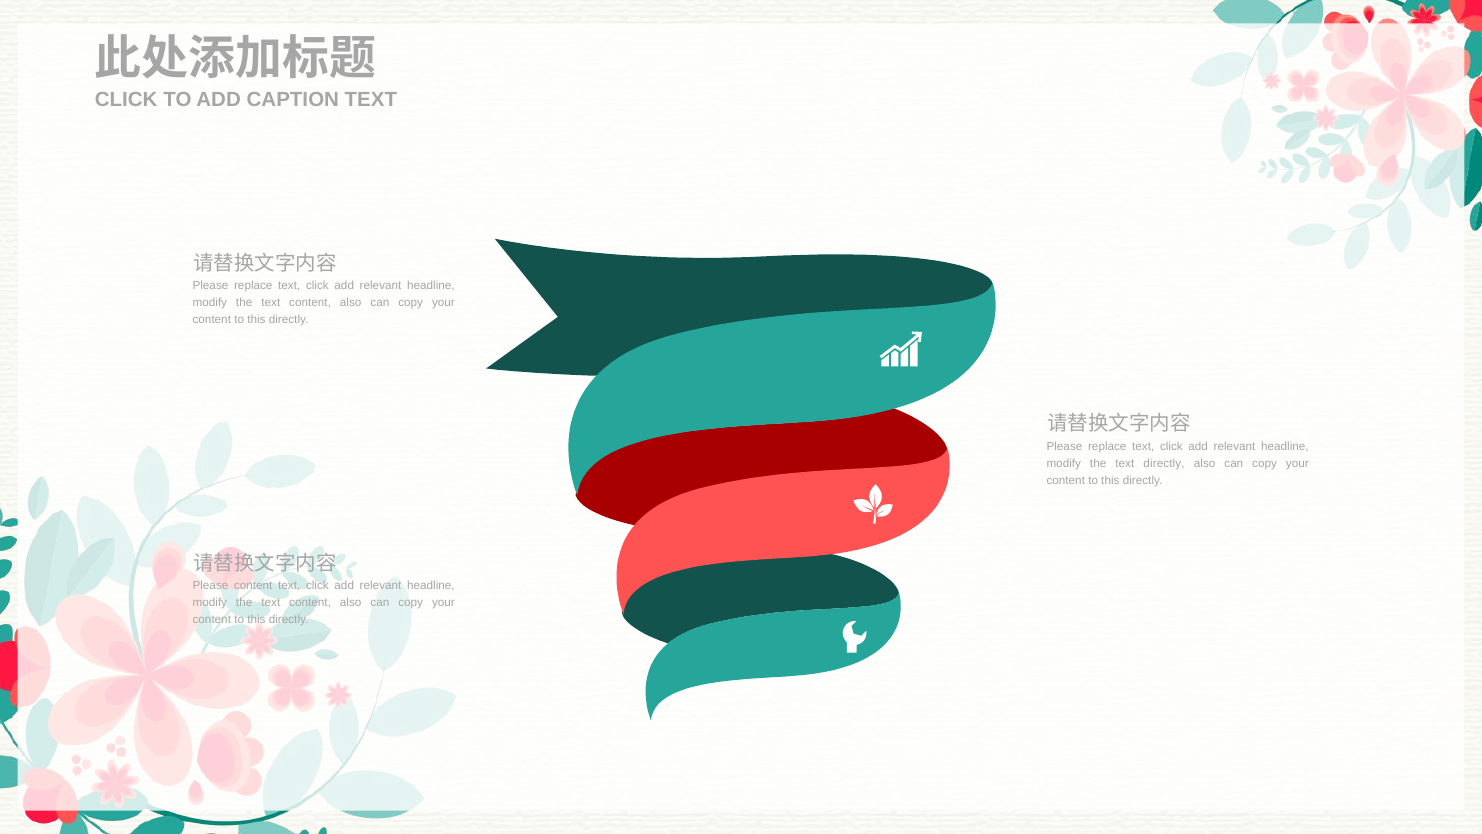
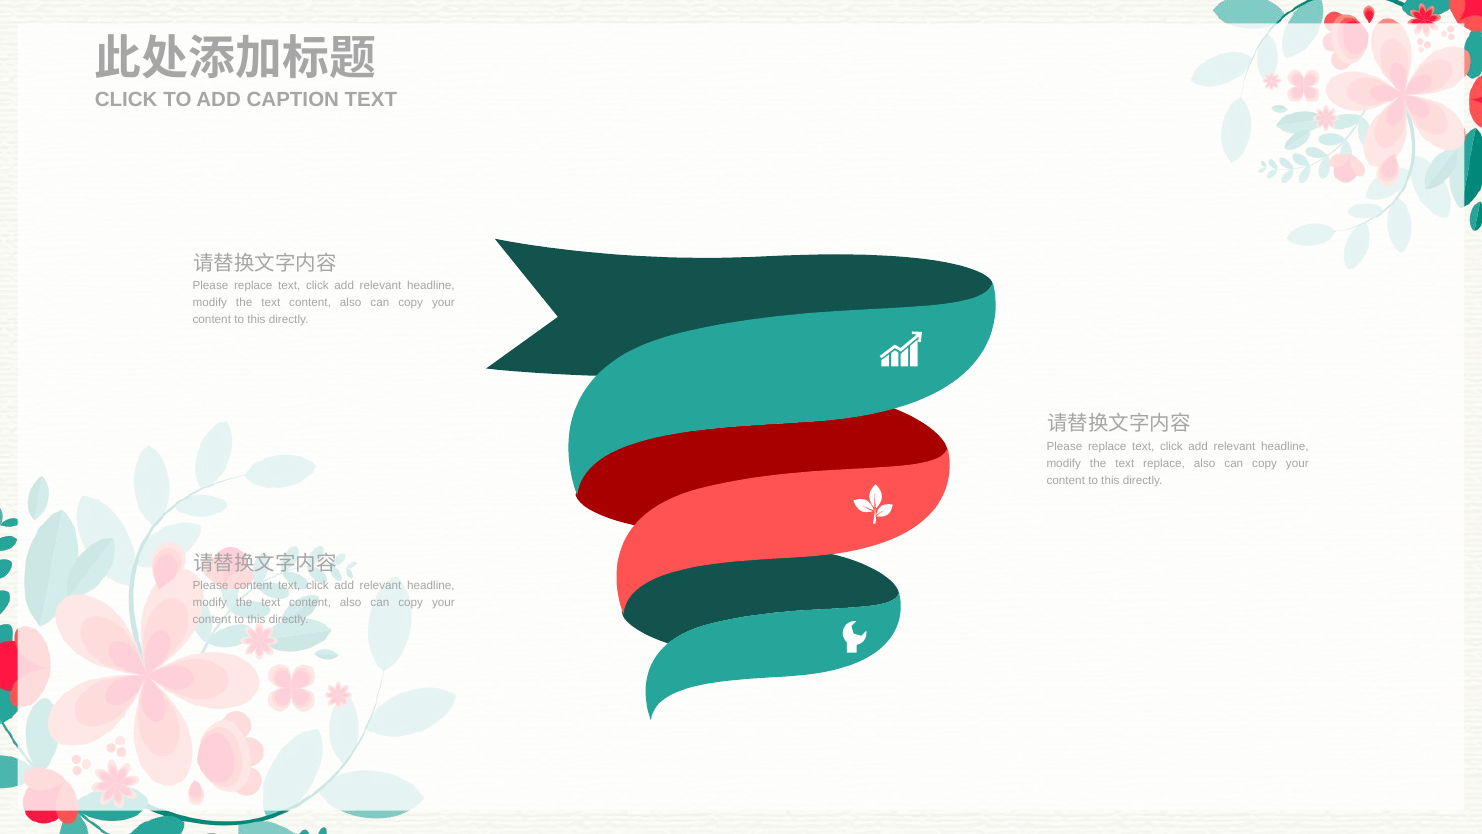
text directly: directly -> replace
